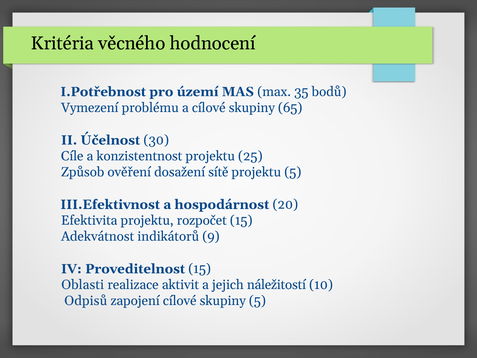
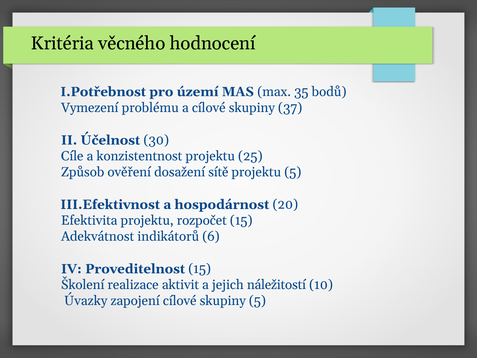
65: 65 -> 37
9: 9 -> 6
Oblasti: Oblasti -> Školení
Odpisů: Odpisů -> Úvazky
